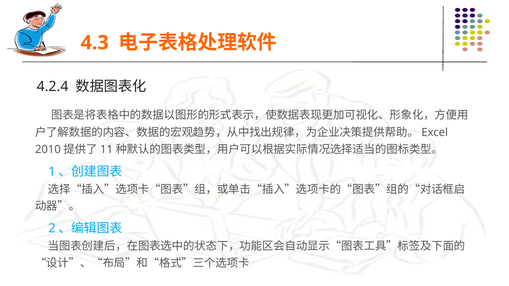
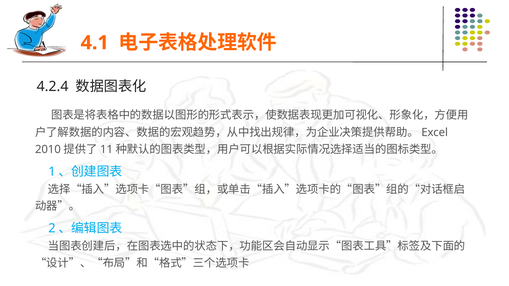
4.3: 4.3 -> 4.1
